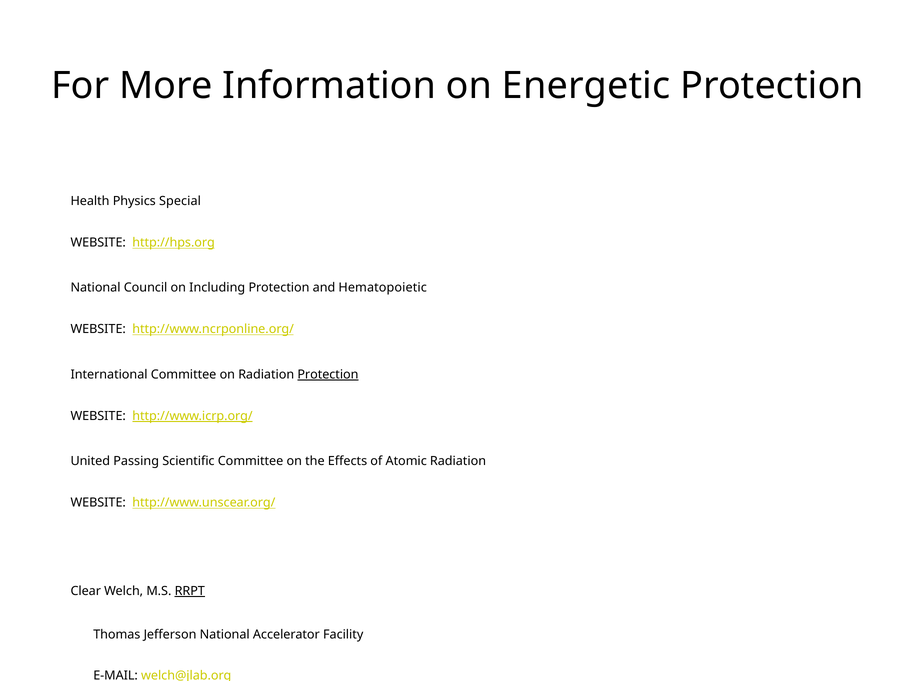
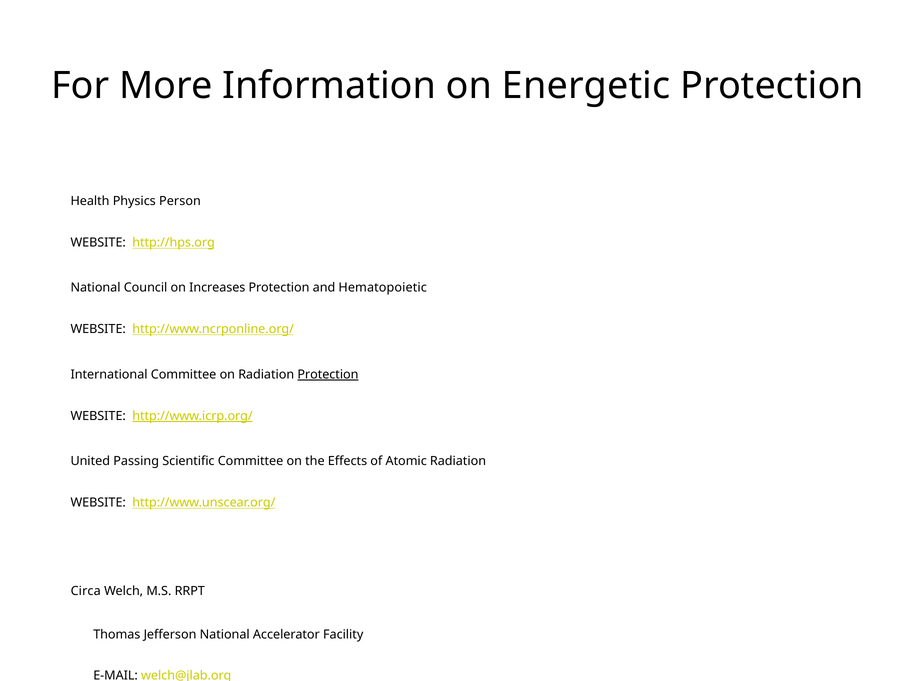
Special: Special -> Person
Including: Including -> Increases
Clear: Clear -> Circa
RRPT at (190, 591) underline: present -> none
